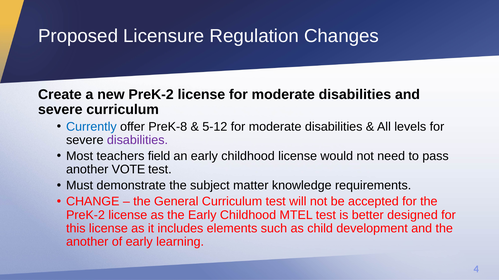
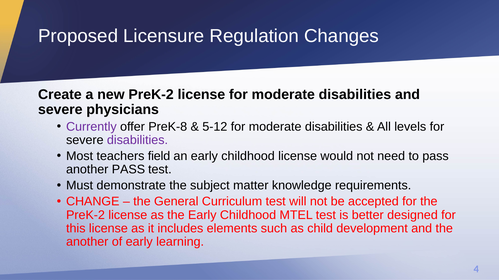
severe curriculum: curriculum -> physicians
Currently colour: blue -> purple
another VOTE: VOTE -> PASS
